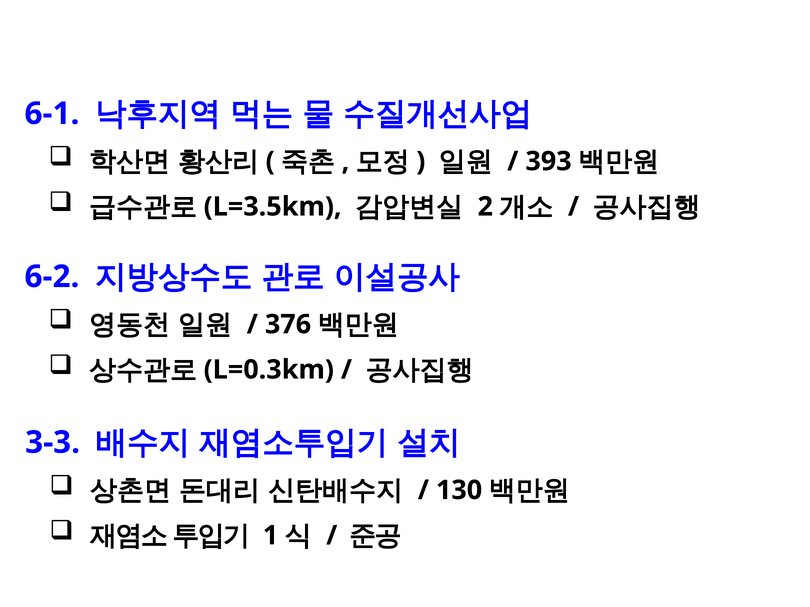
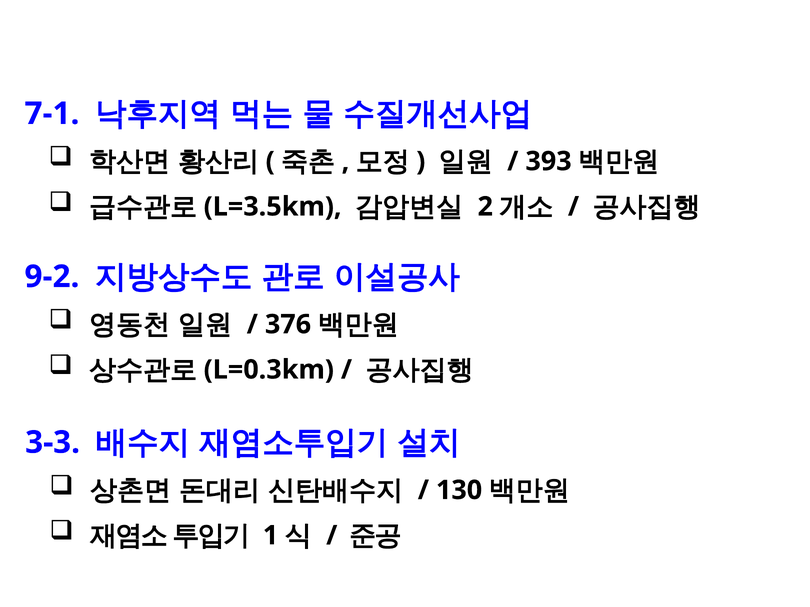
6-1: 6-1 -> 7-1
6-2: 6-2 -> 9-2
